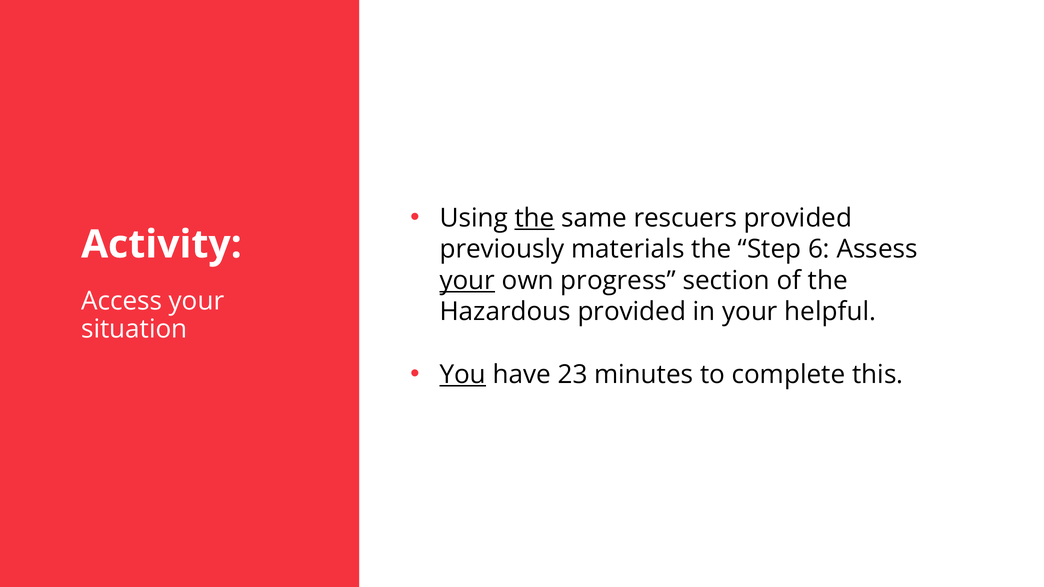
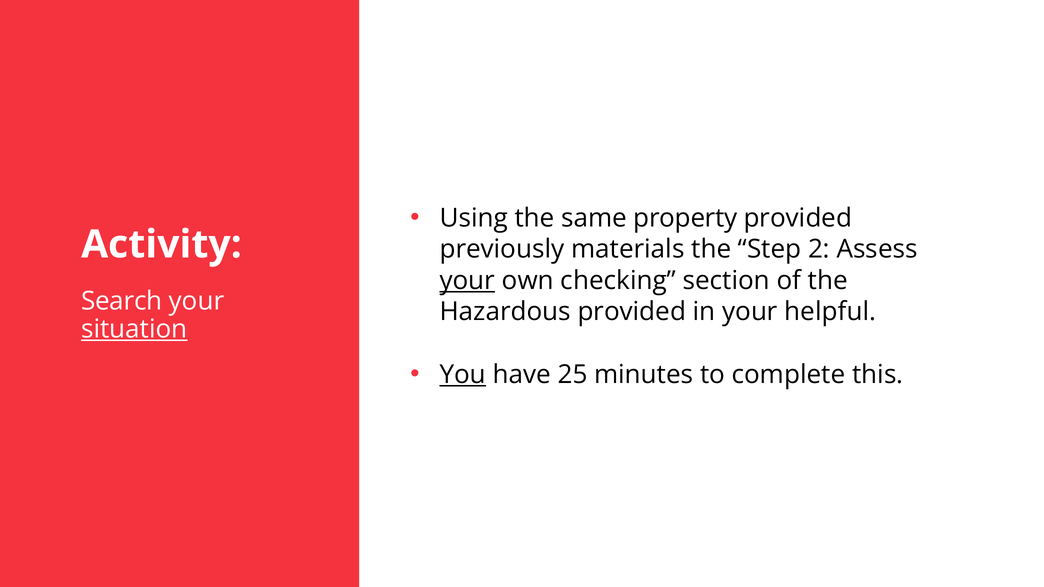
the at (534, 218) underline: present -> none
rescuers: rescuers -> property
6: 6 -> 2
progress: progress -> checking
Access: Access -> Search
situation underline: none -> present
23: 23 -> 25
